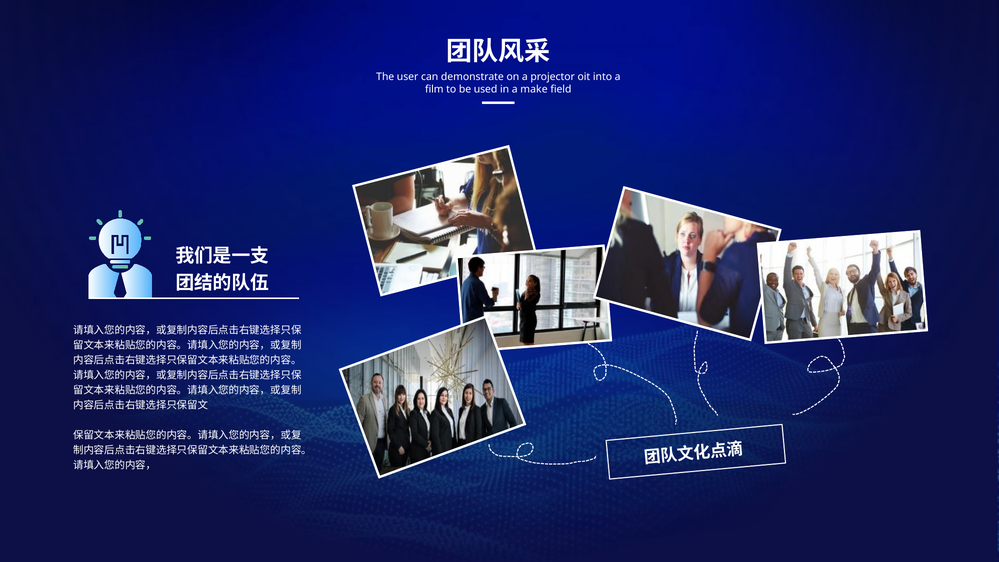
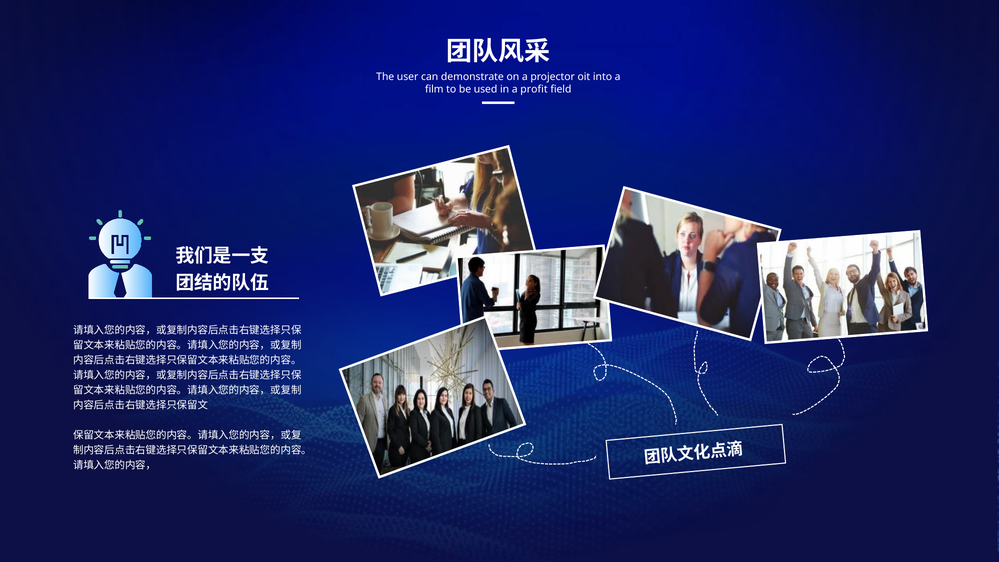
make: make -> profit
